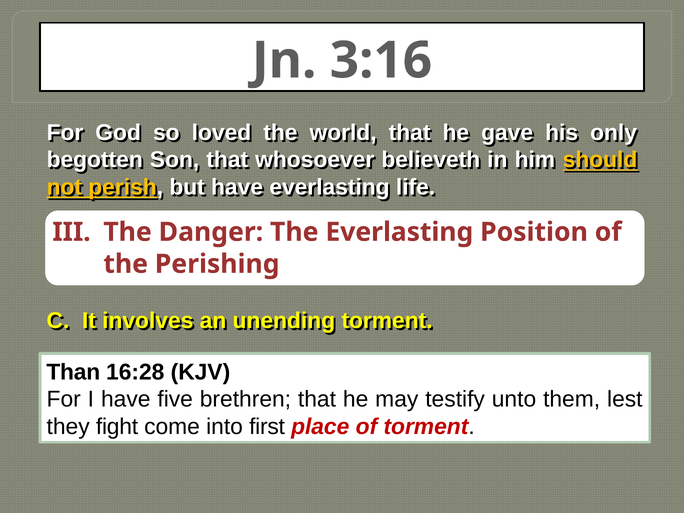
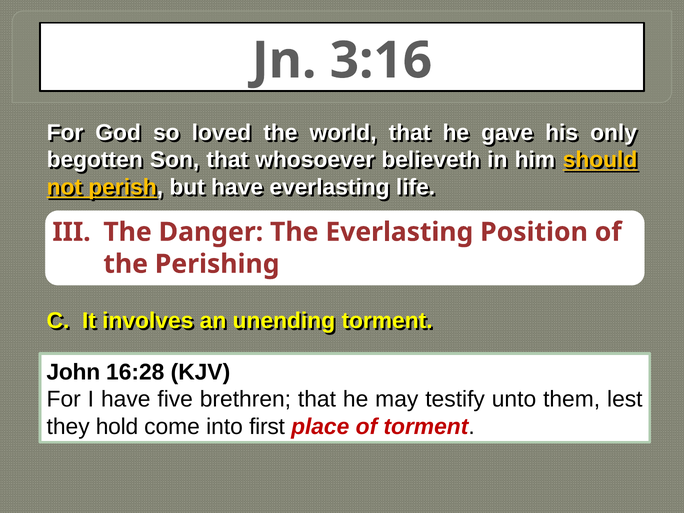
Than: Than -> John
fight: fight -> hold
